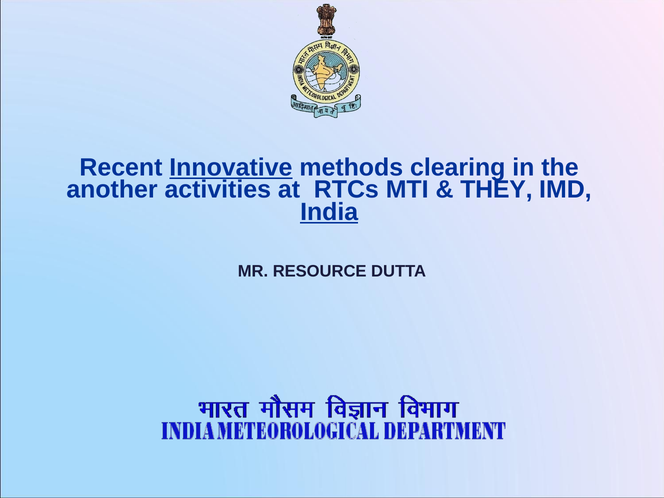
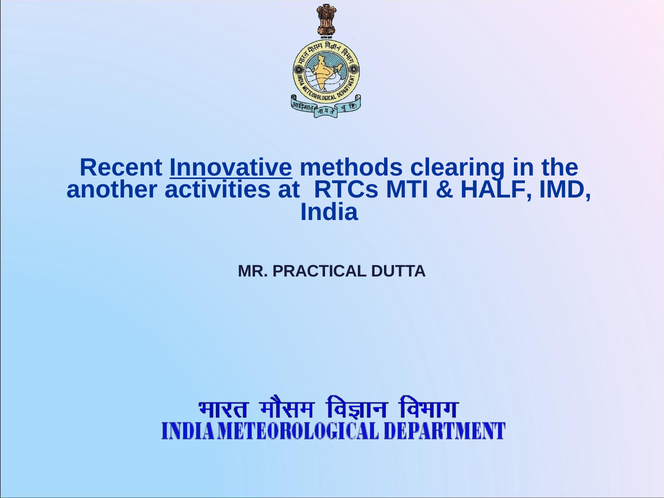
THEY: THEY -> HALF
India underline: present -> none
RESOURCE: RESOURCE -> PRACTICAL
